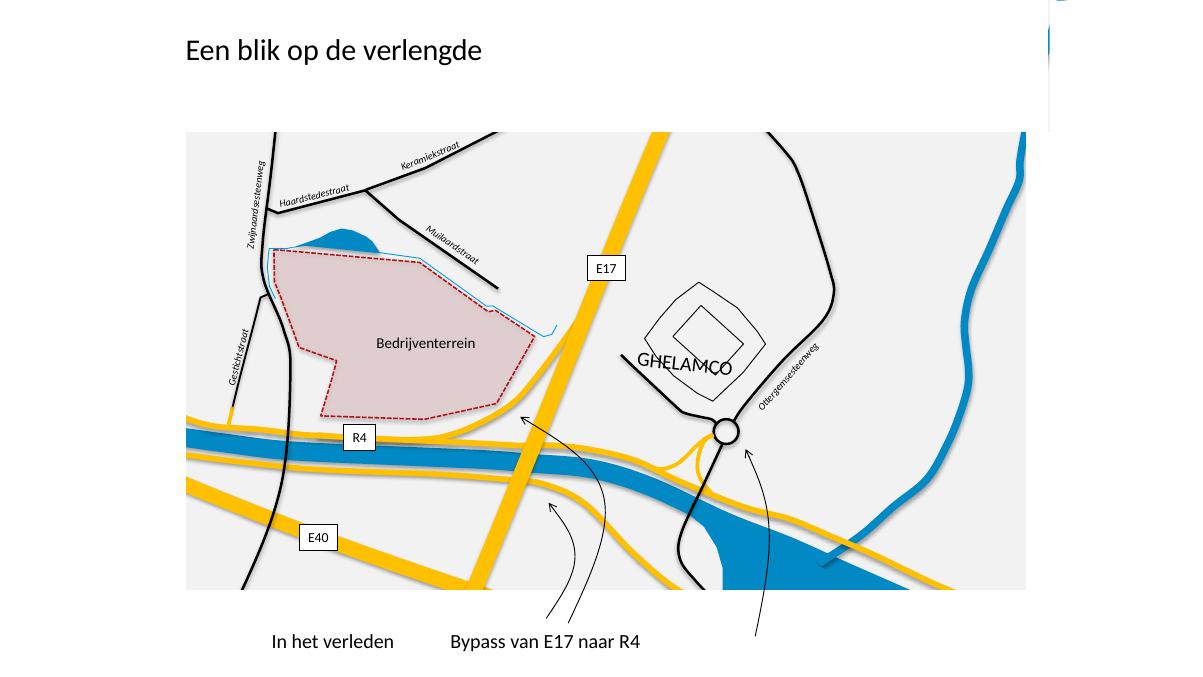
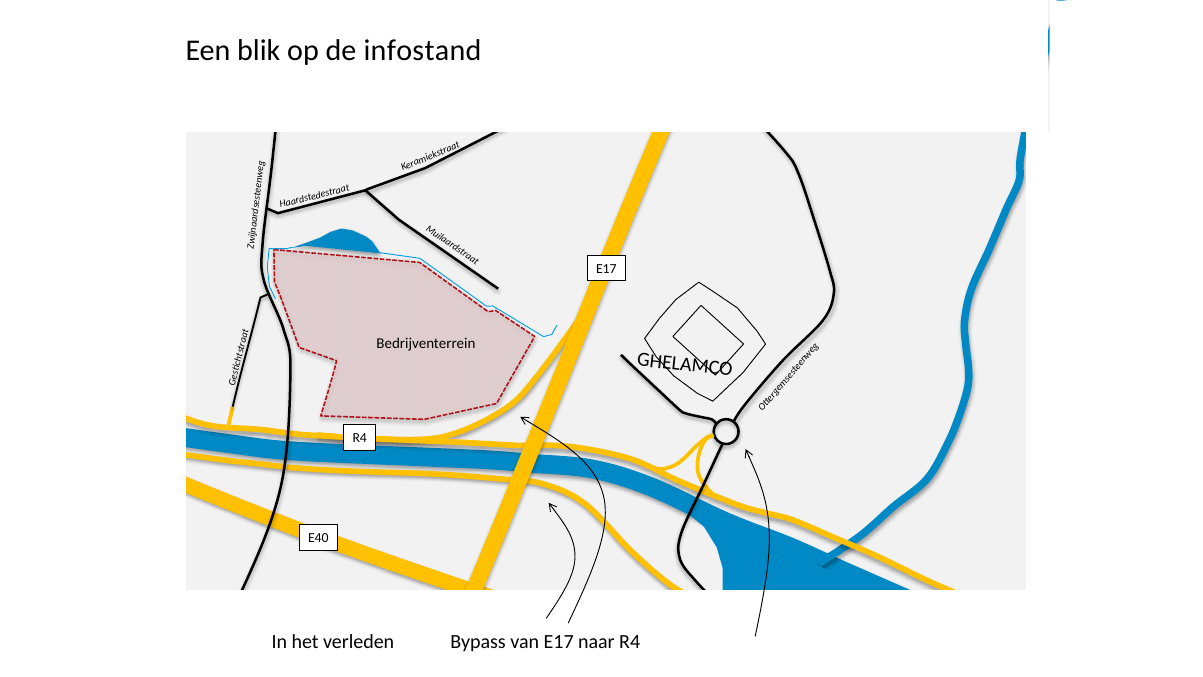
verlengde: verlengde -> infostand
